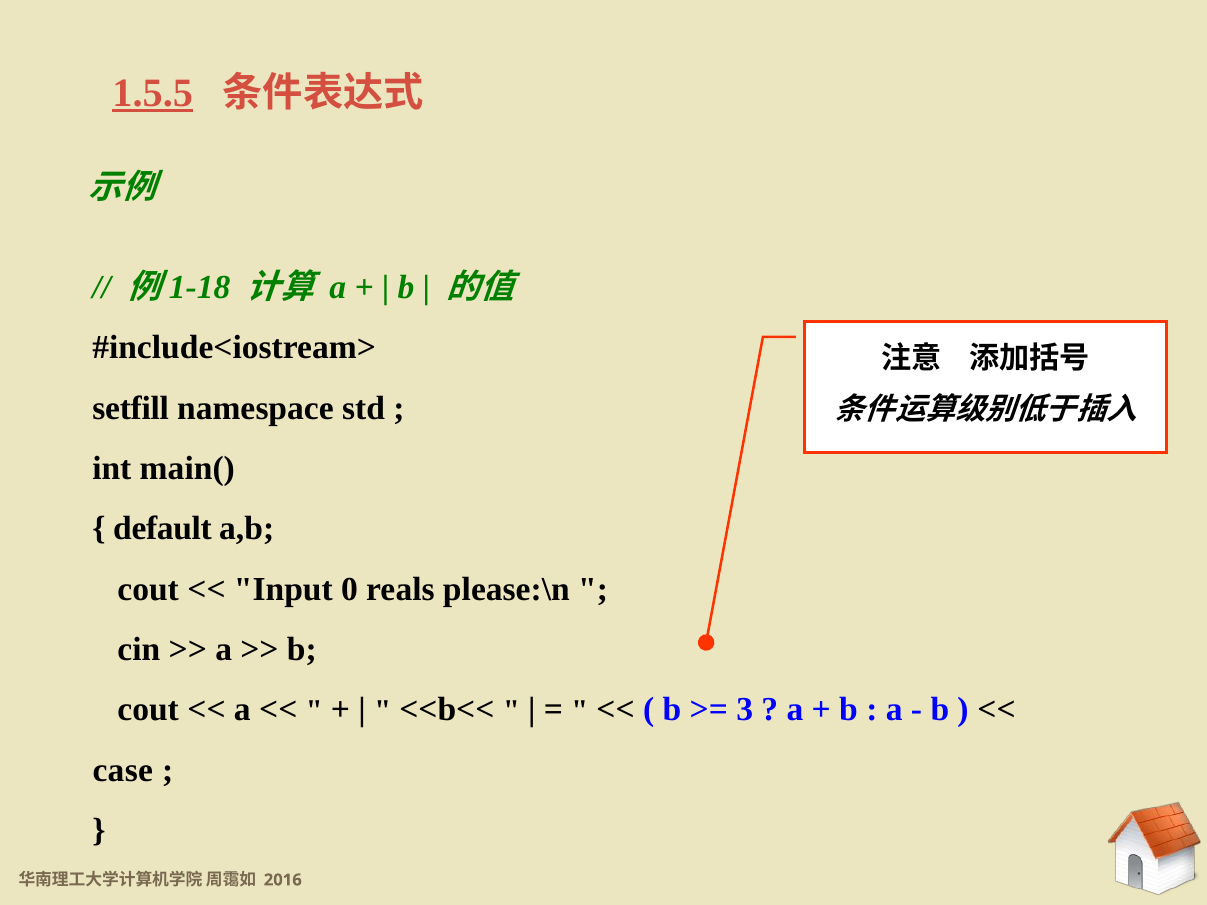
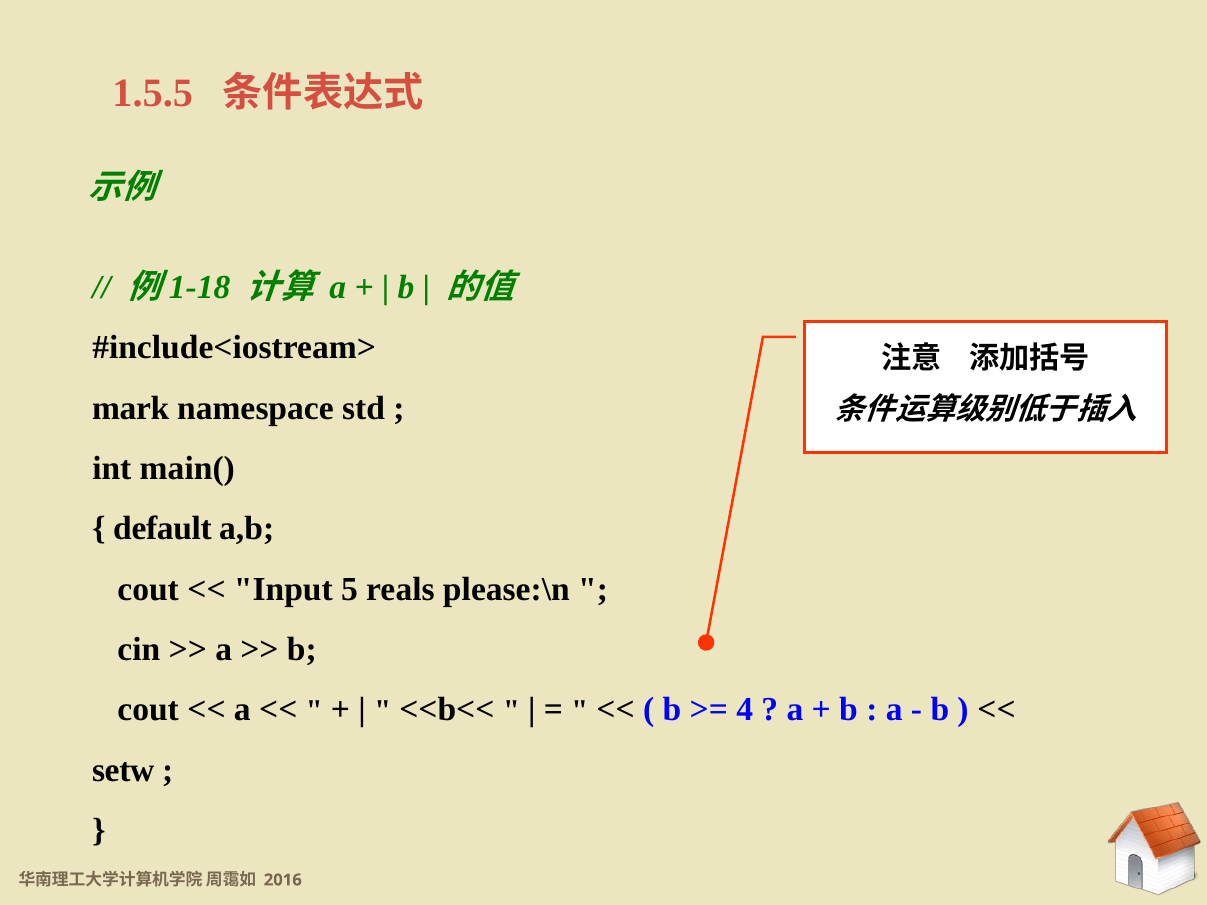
1.5.5 underline: present -> none
setfill: setfill -> mark
0: 0 -> 5
3: 3 -> 4
case: case -> setw
